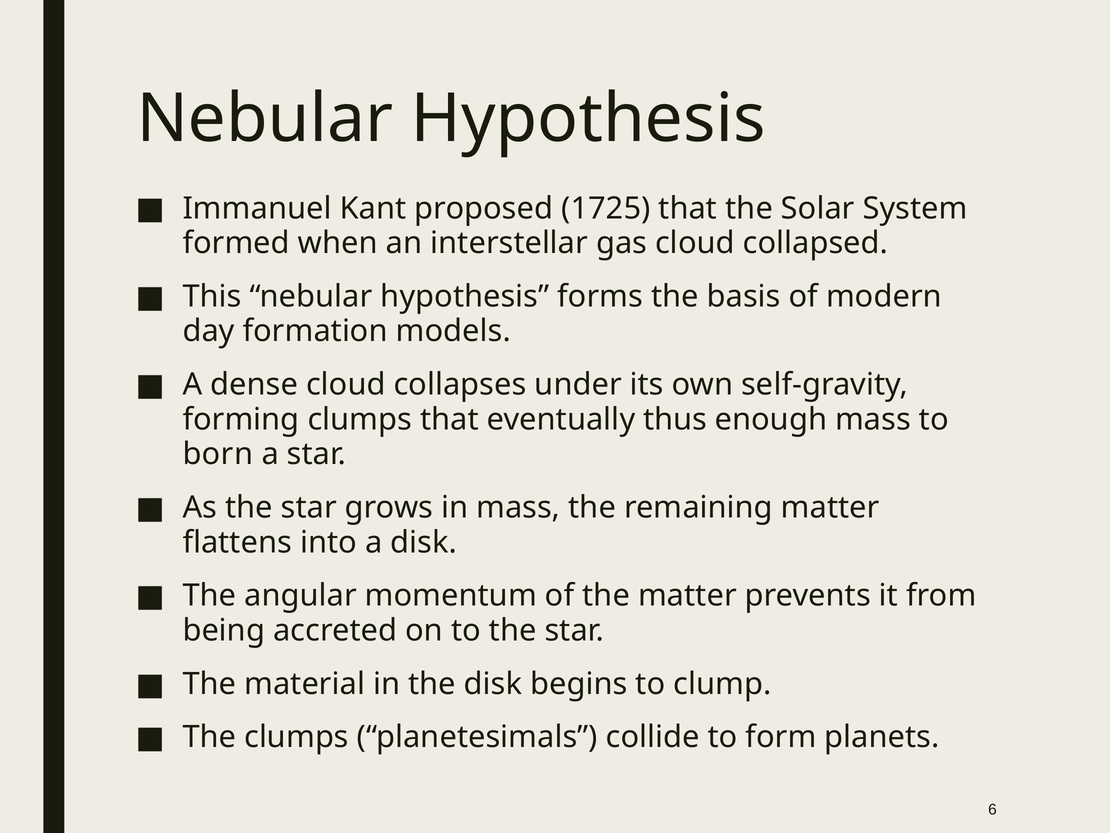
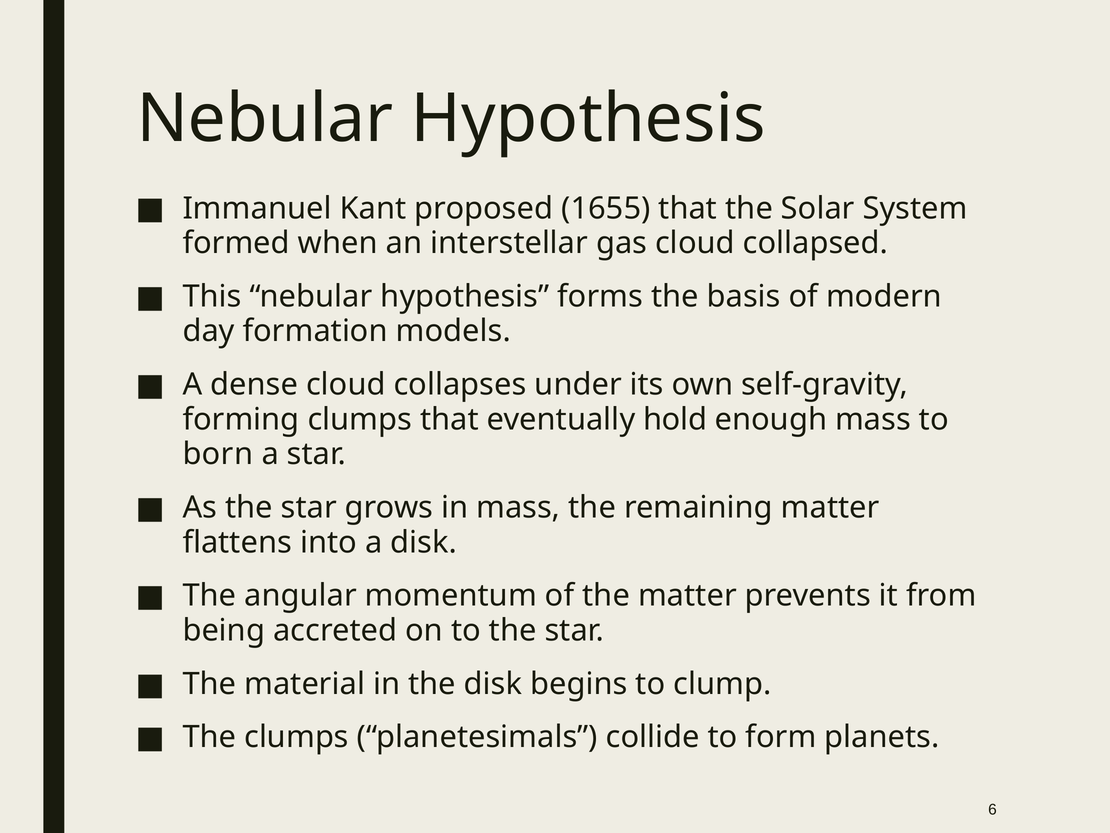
1725: 1725 -> 1655
thus: thus -> hold
